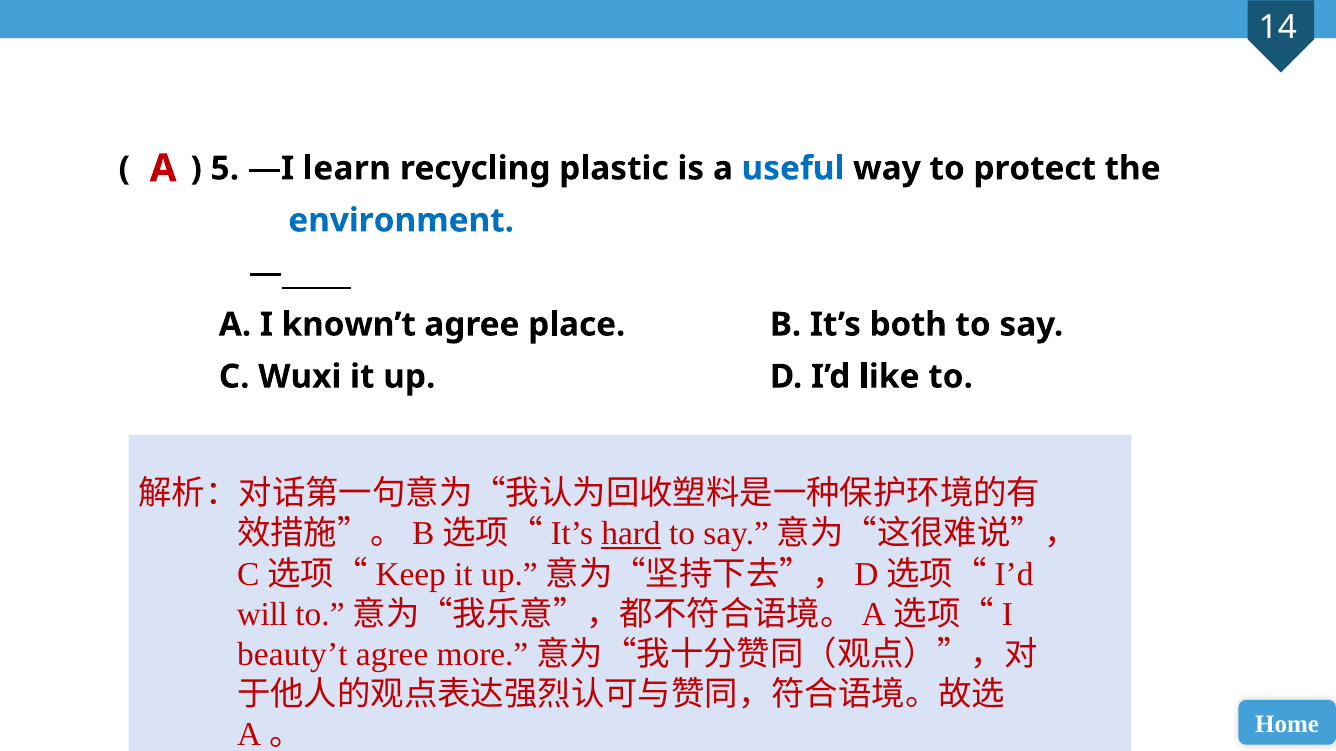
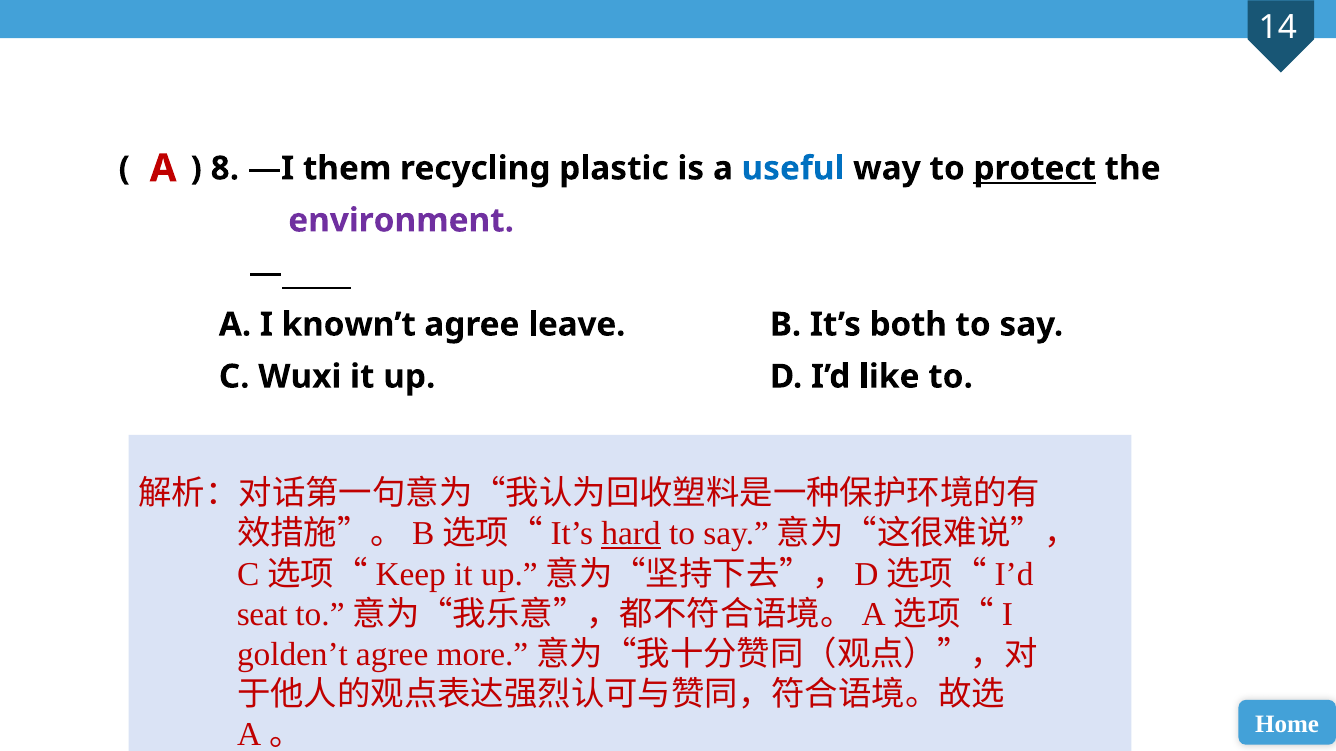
5: 5 -> 8
learn: learn -> them
protect underline: none -> present
environment colour: blue -> purple
place: place -> leave
will: will -> seat
beauty’t: beauty’t -> golden’t
